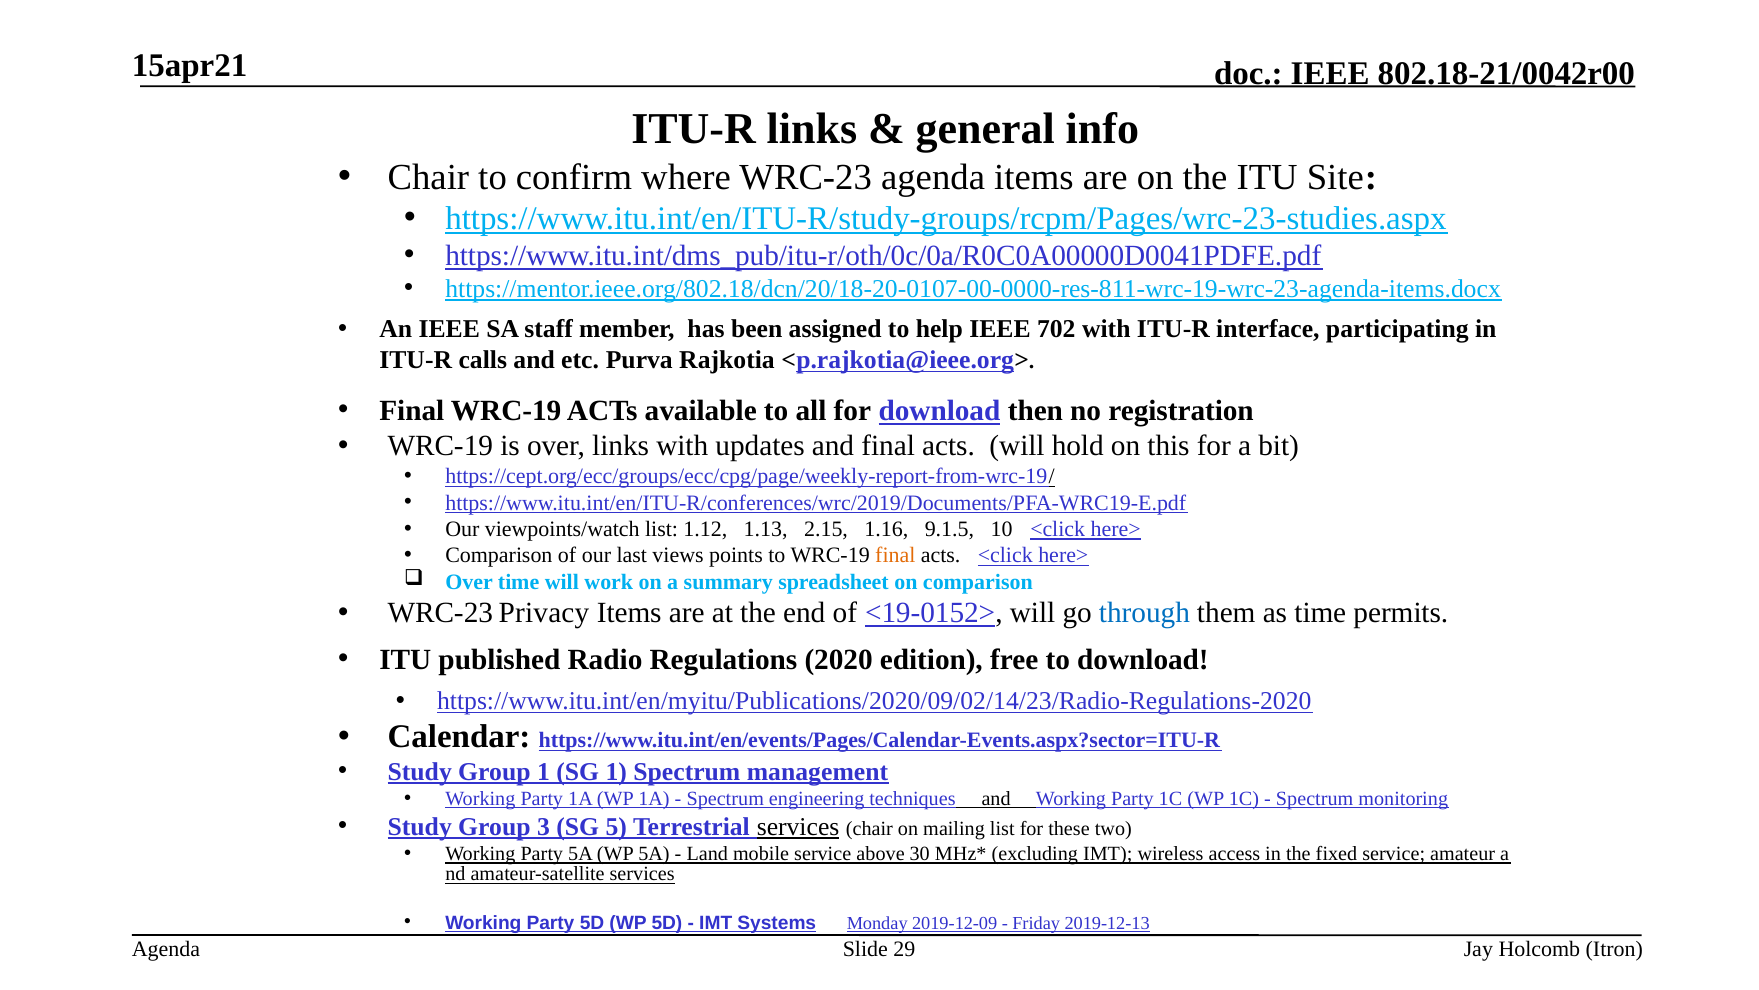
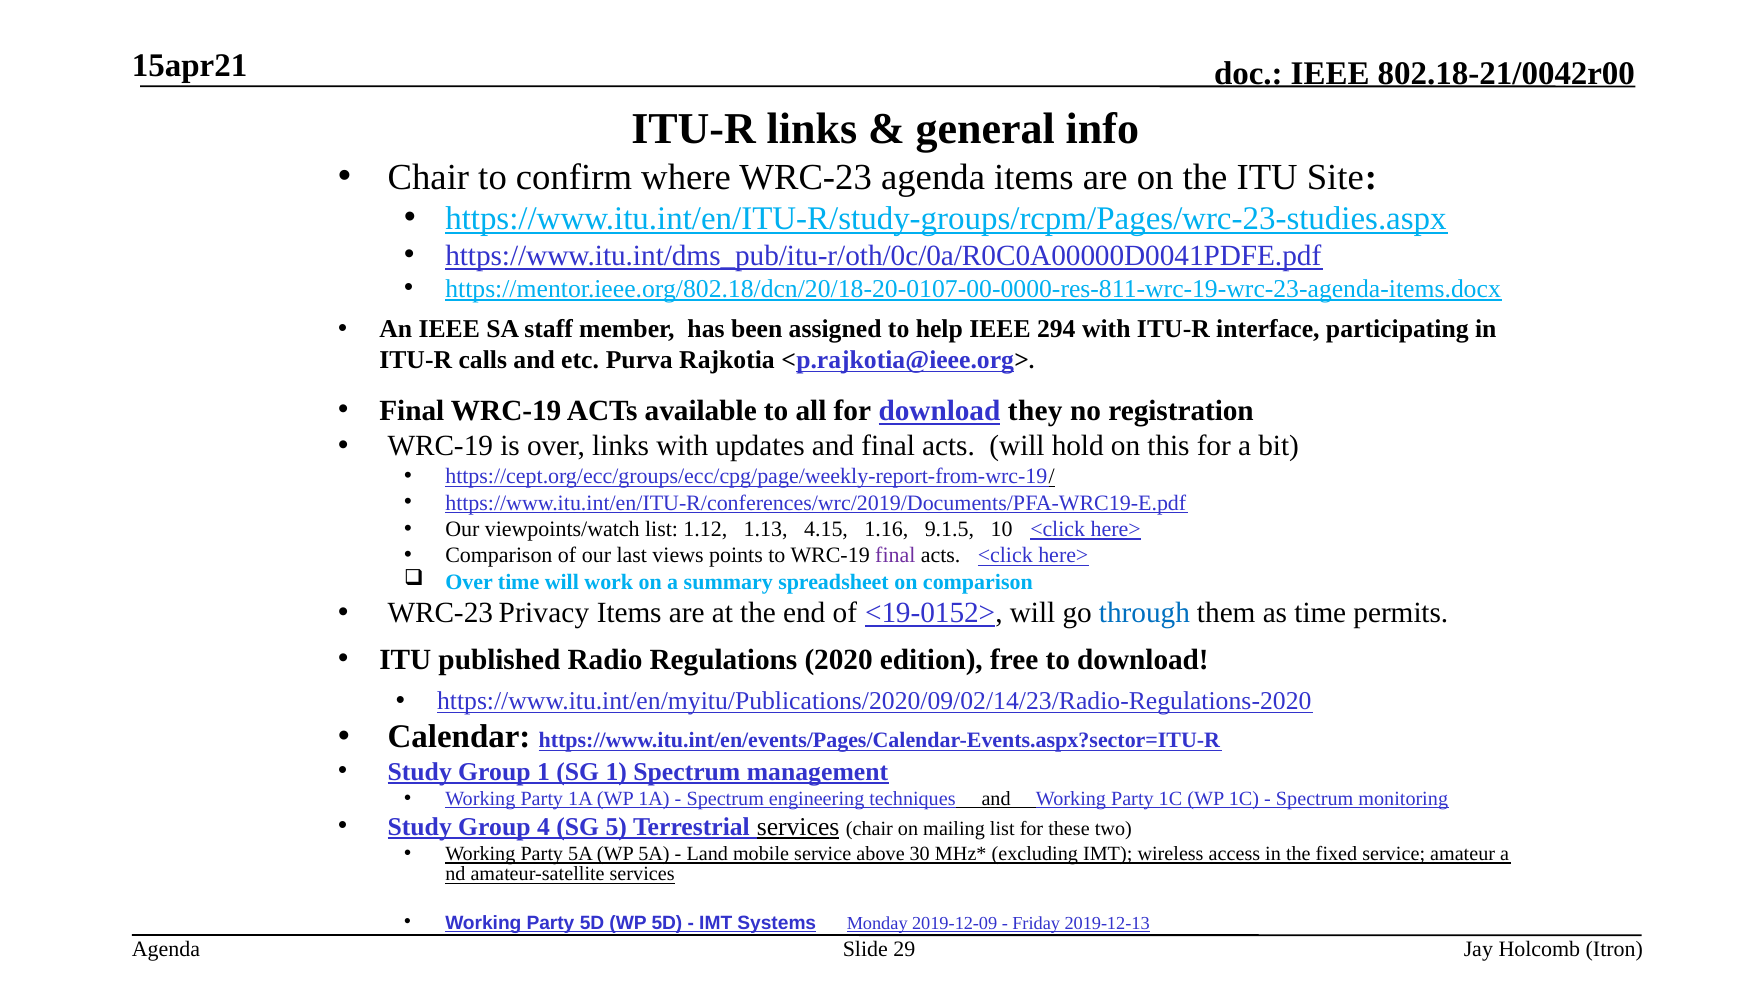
702: 702 -> 294
then: then -> they
2.15: 2.15 -> 4.15
final at (895, 555) colour: orange -> purple
3: 3 -> 4
